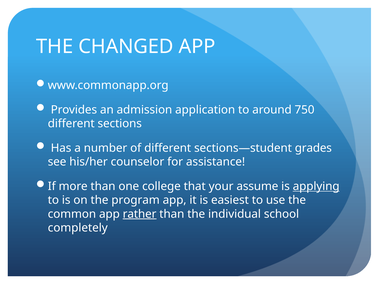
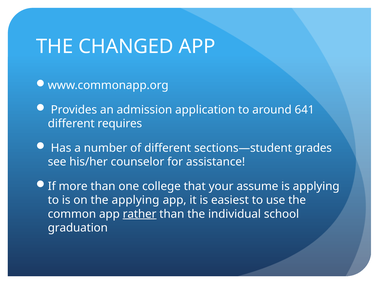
750: 750 -> 641
sections: sections -> requires
applying at (316, 186) underline: present -> none
the program: program -> applying
completely: completely -> graduation
